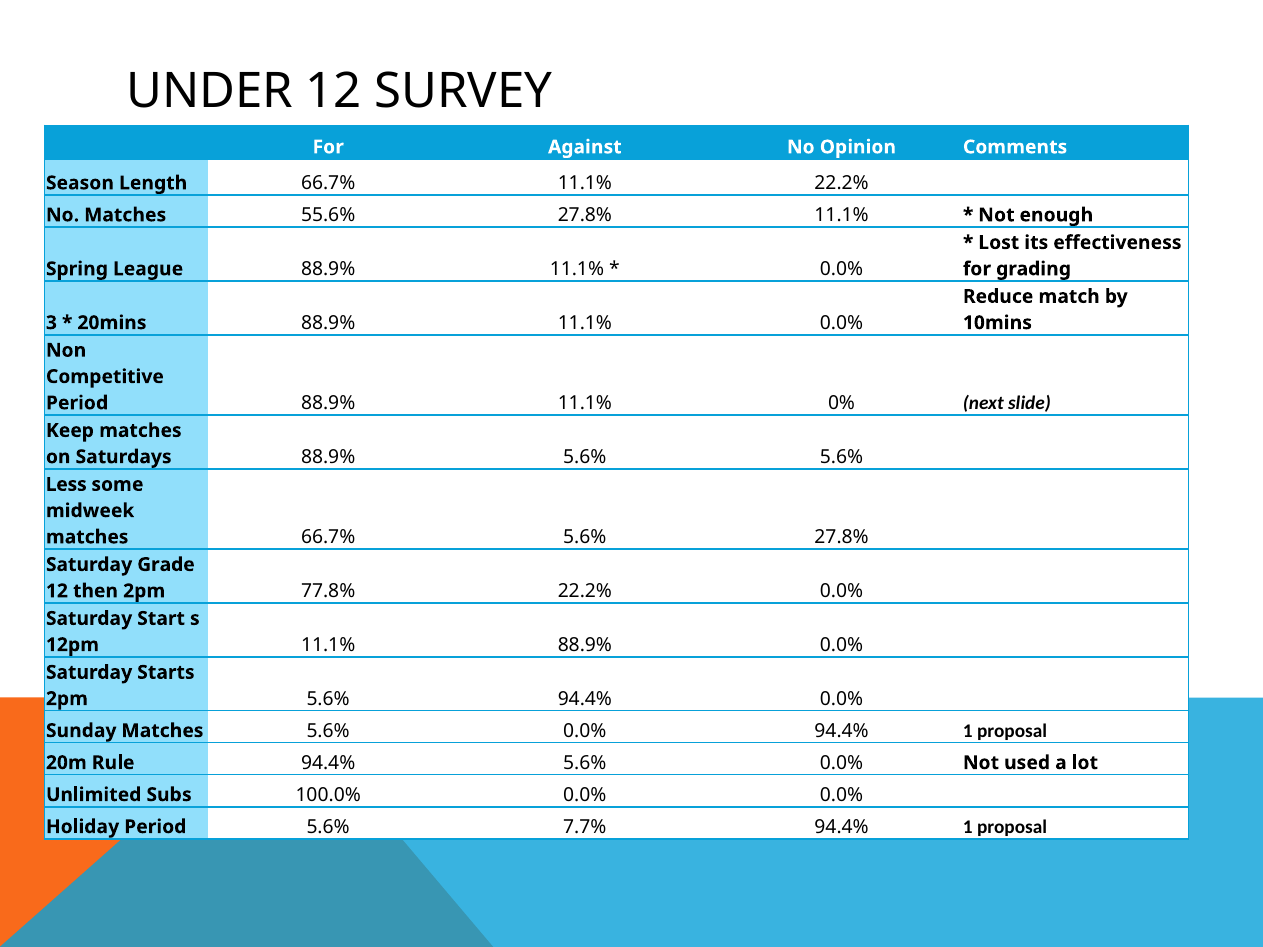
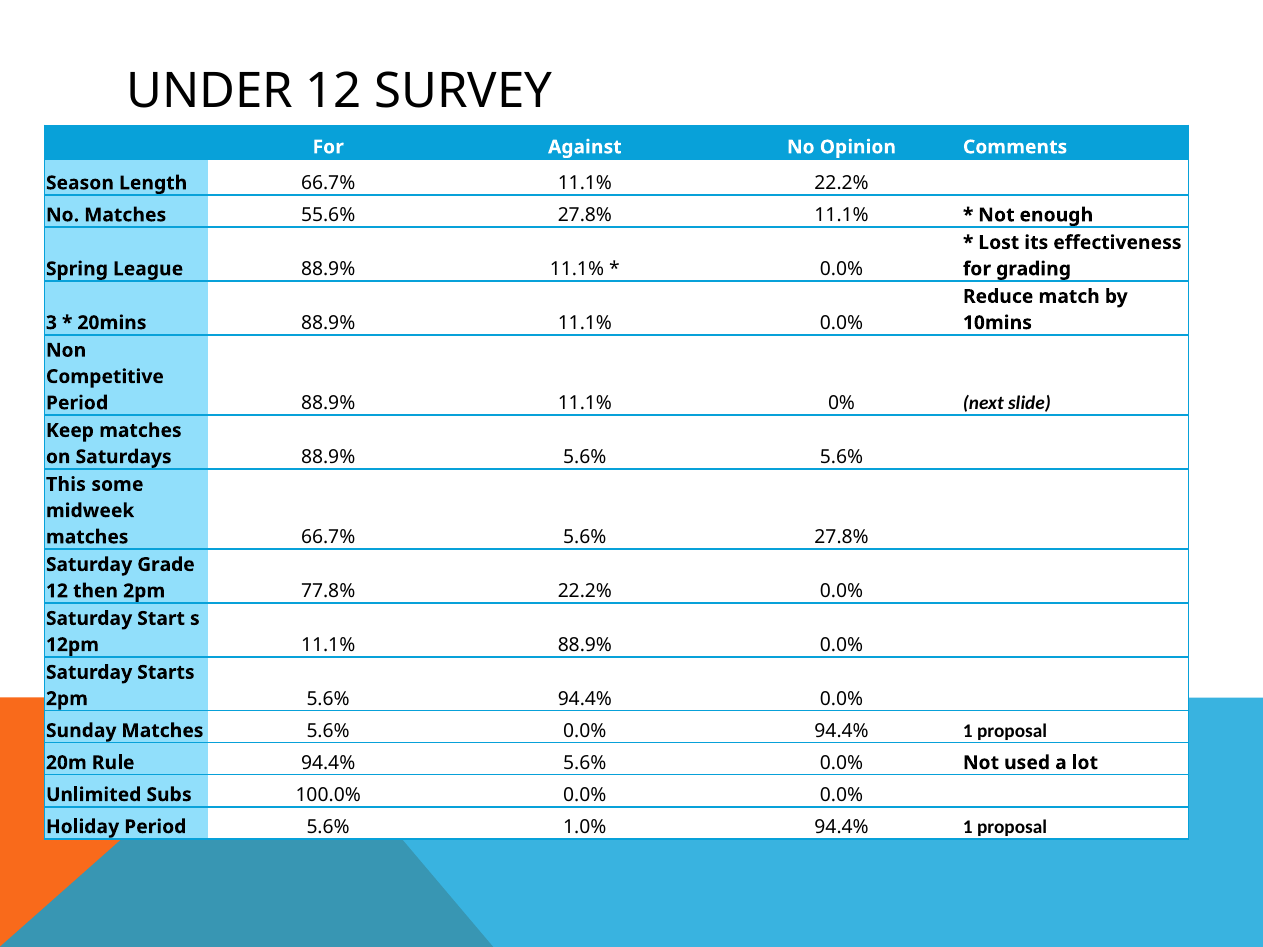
Less: Less -> This
7.7%: 7.7% -> 1.0%
